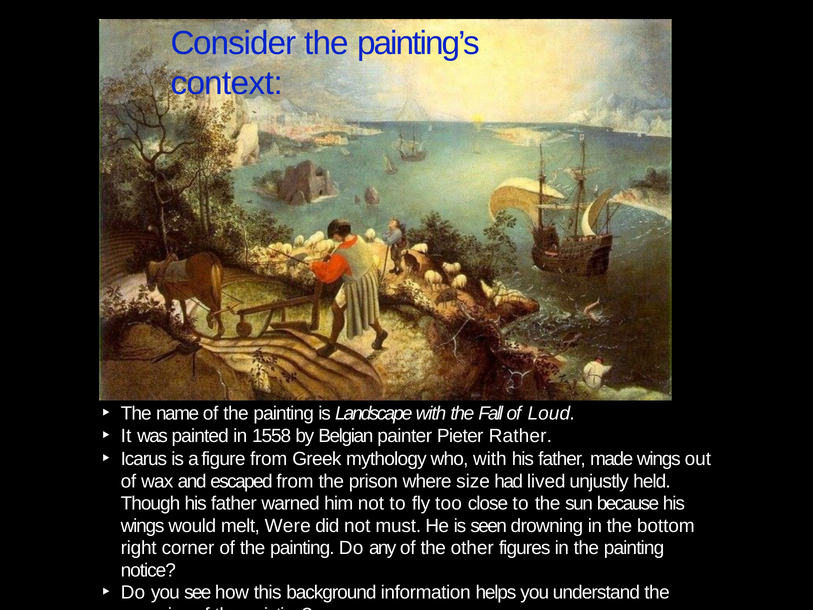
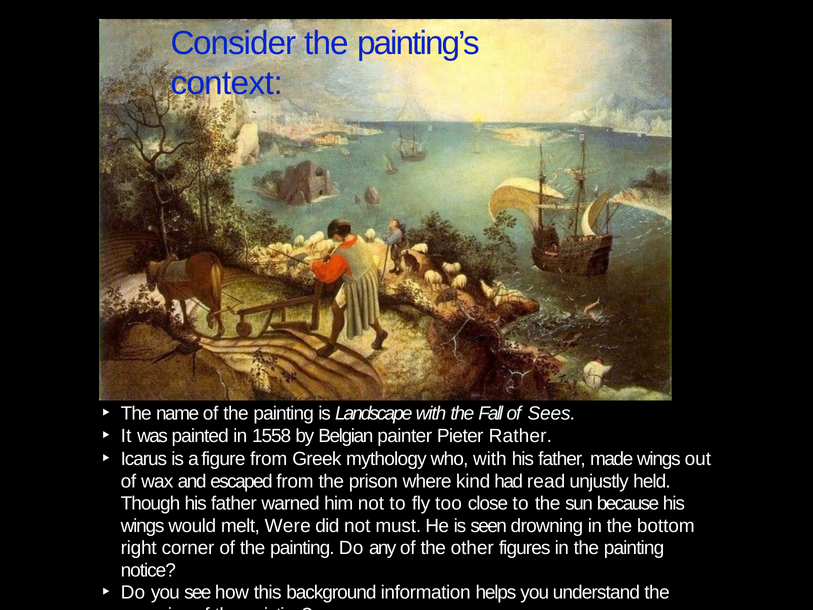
Loud: Loud -> Sees
size: size -> kind
lived: lived -> read
